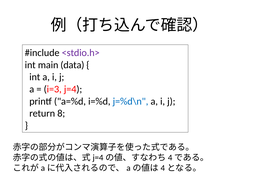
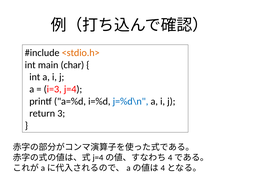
<stdio.h> colour: purple -> orange
data: data -> char
8: 8 -> 3
